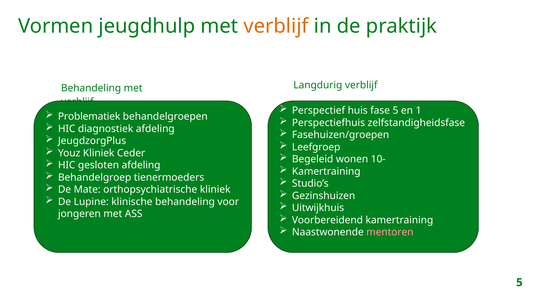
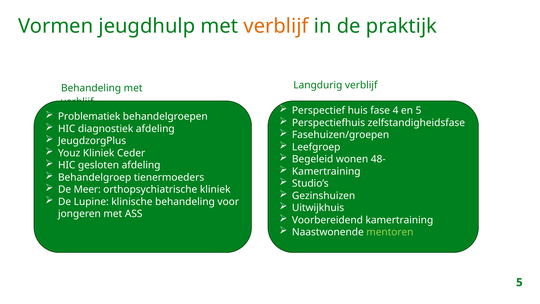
fase 5: 5 -> 4
en 1: 1 -> 5
10-: 10- -> 48-
Mate: Mate -> Meer
mentoren colour: pink -> light green
